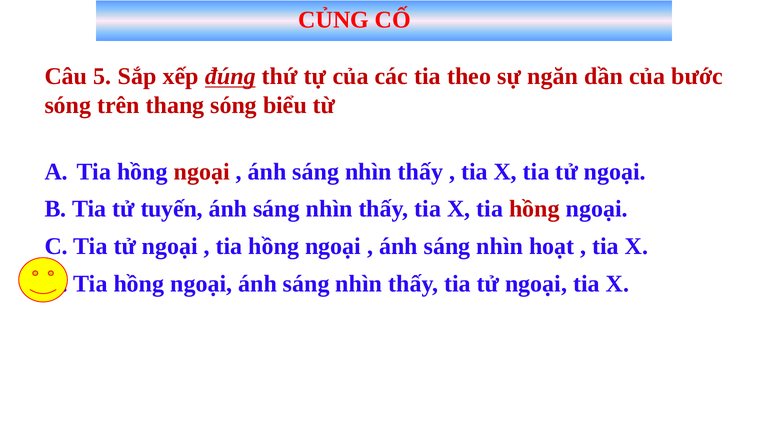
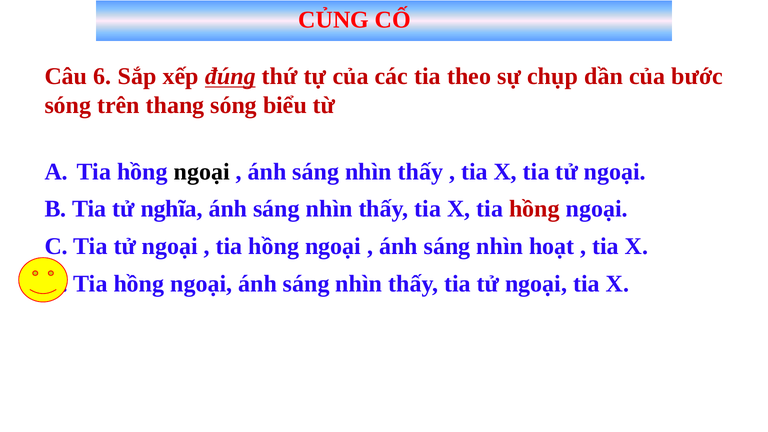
5: 5 -> 6
ngăn: ngăn -> chụp
ngoại at (202, 172) colour: red -> black
tuyến: tuyến -> nghĩa
